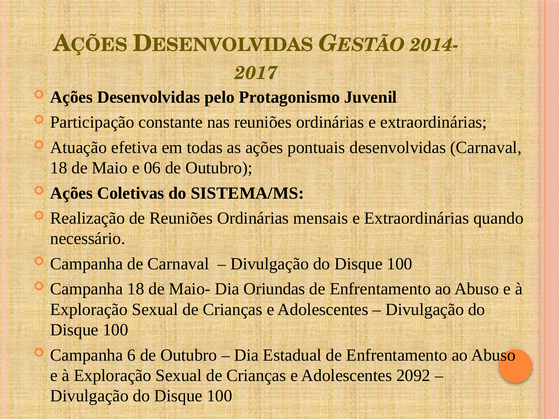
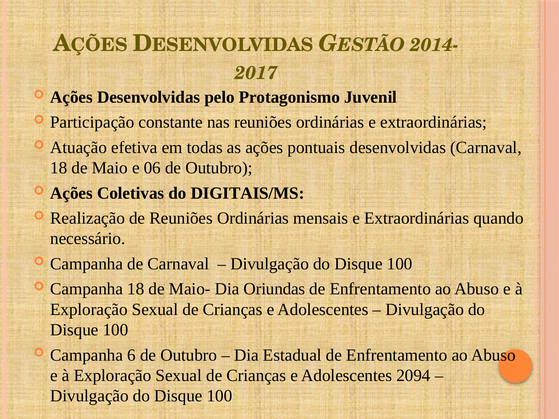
SISTEMA/MS: SISTEMA/MS -> DIGITAIS/MS
2092: 2092 -> 2094
